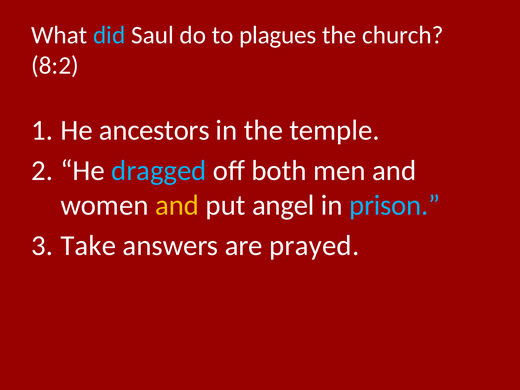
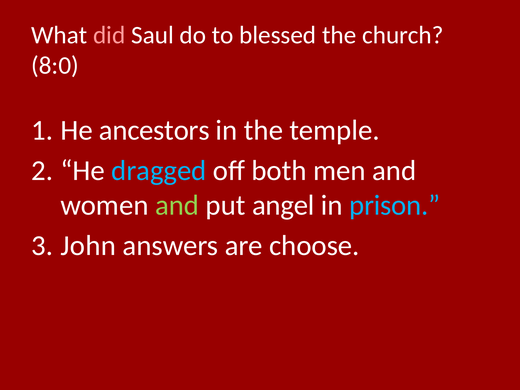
did colour: light blue -> pink
plagues: plagues -> blessed
8:2: 8:2 -> 8:0
and at (177, 205) colour: yellow -> light green
Take: Take -> John
prayed: prayed -> choose
